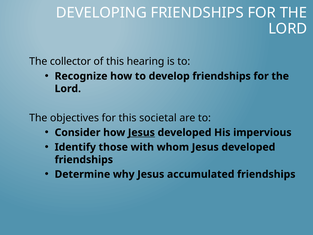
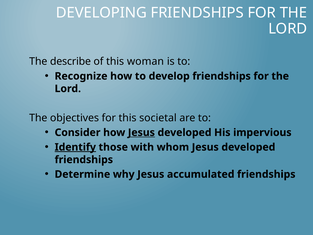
collector: collector -> describe
hearing: hearing -> woman
Identify underline: none -> present
